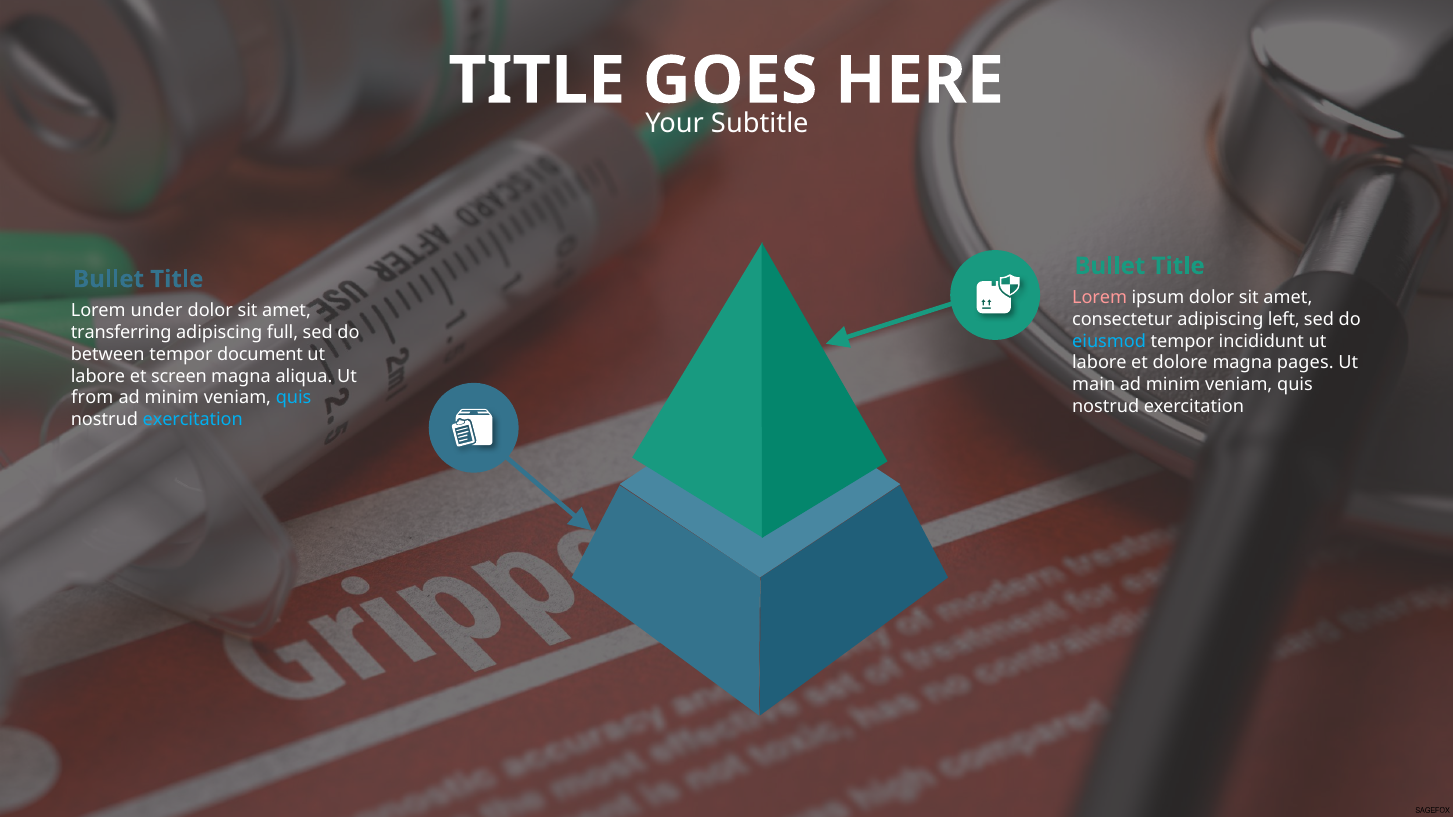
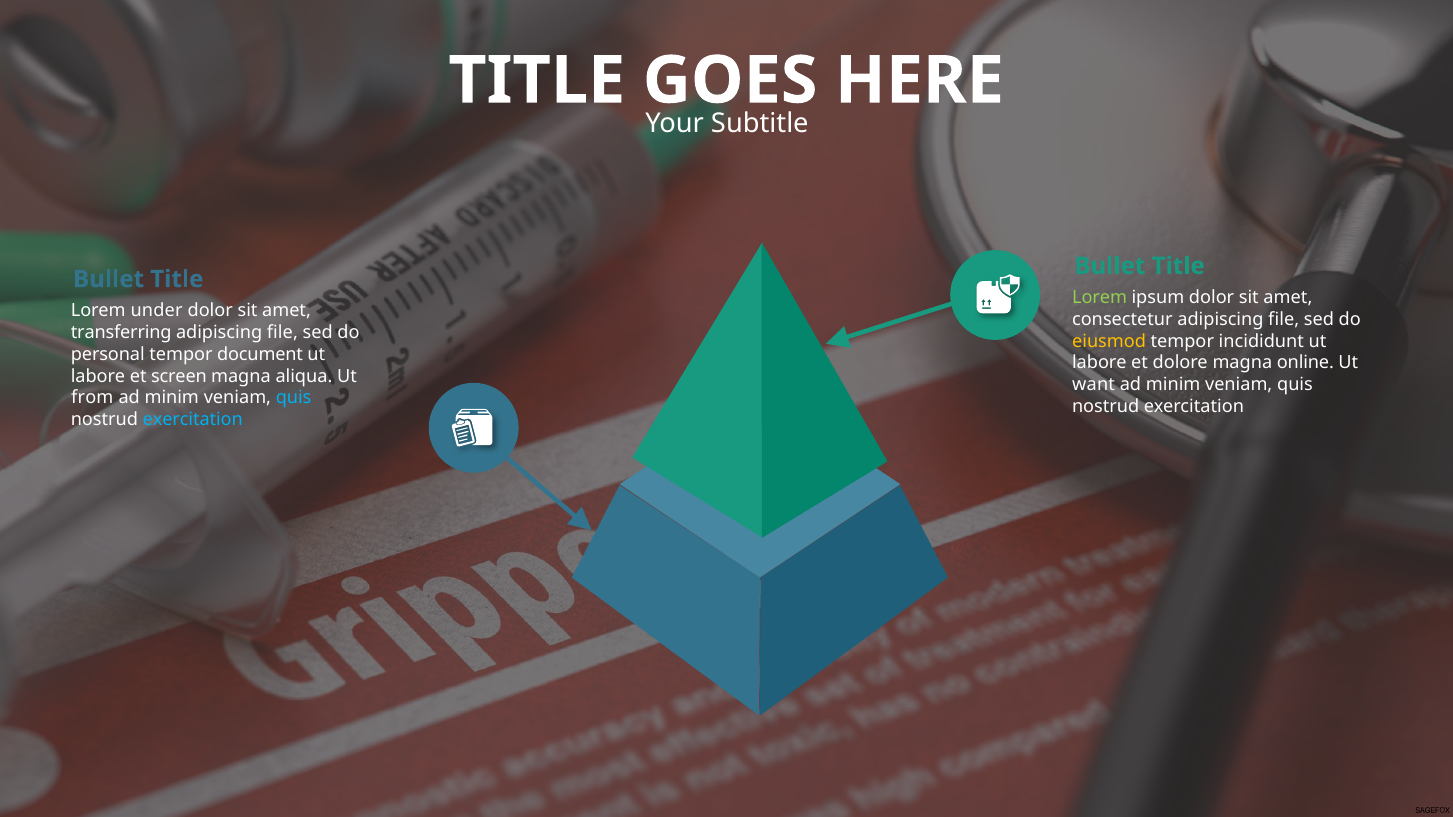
Lorem at (1100, 298) colour: pink -> light green
consectetur adipiscing left: left -> file
full at (283, 333): full -> file
eiusmod colour: light blue -> yellow
between: between -> personal
pages: pages -> online
main: main -> want
